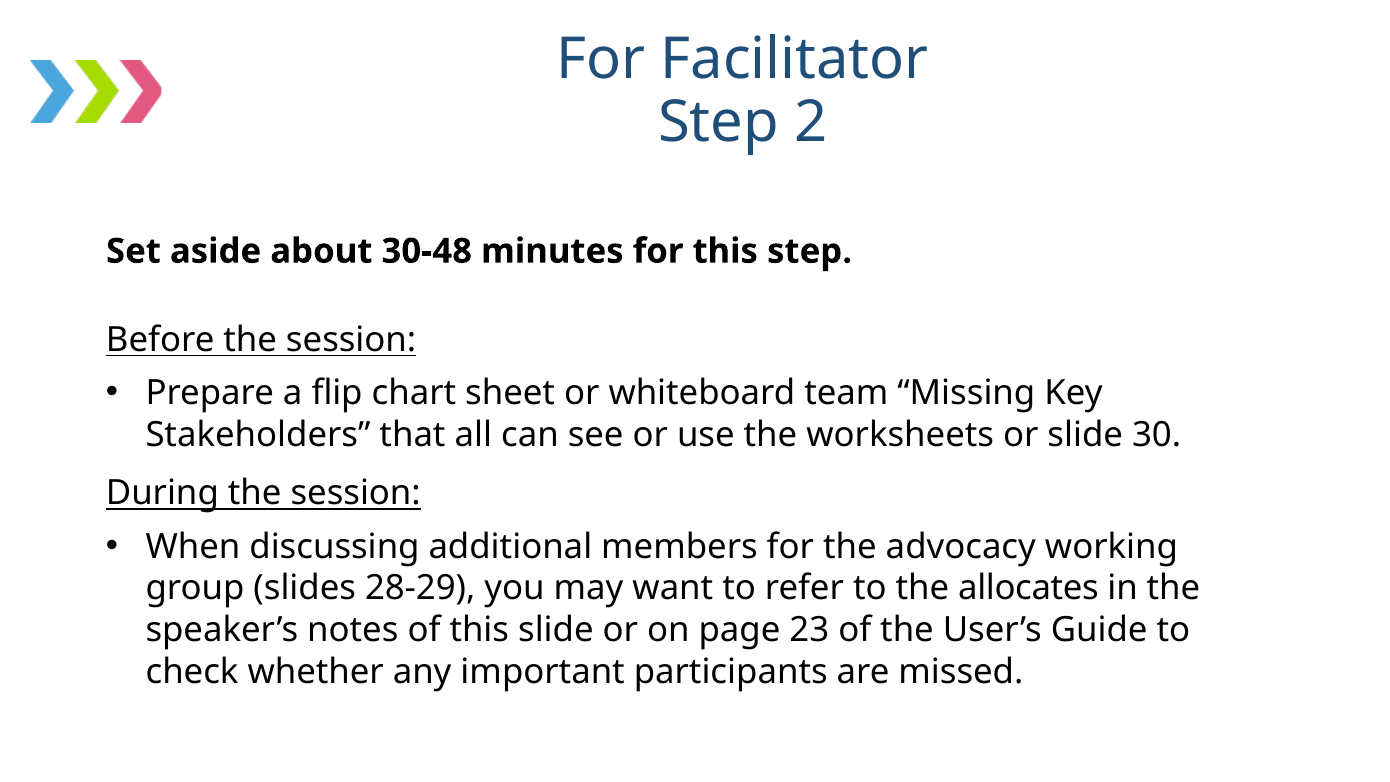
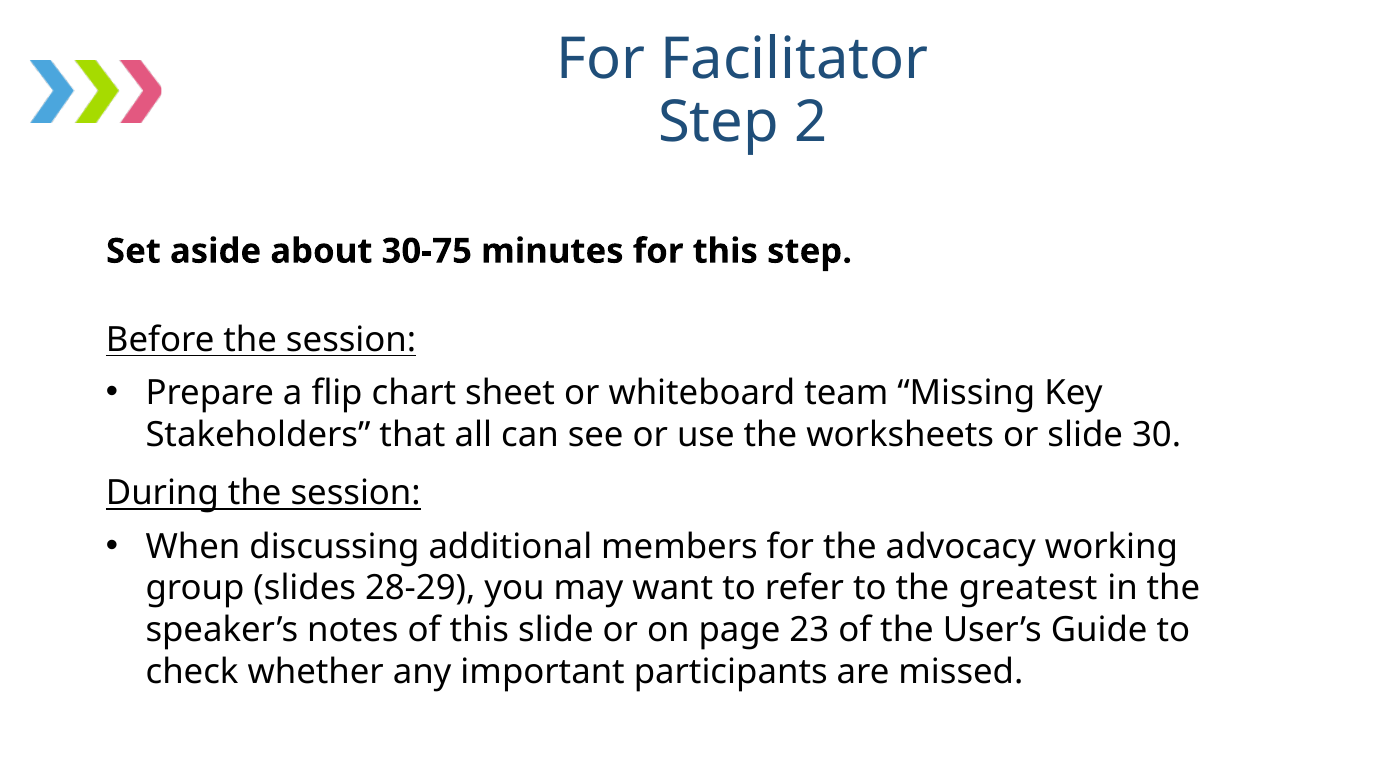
30-48: 30-48 -> 30-75
allocates: allocates -> greatest
